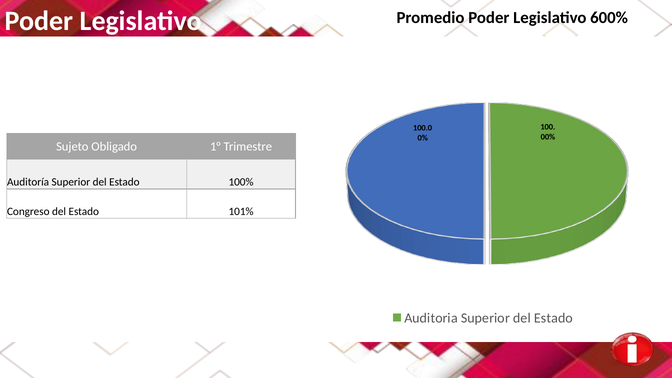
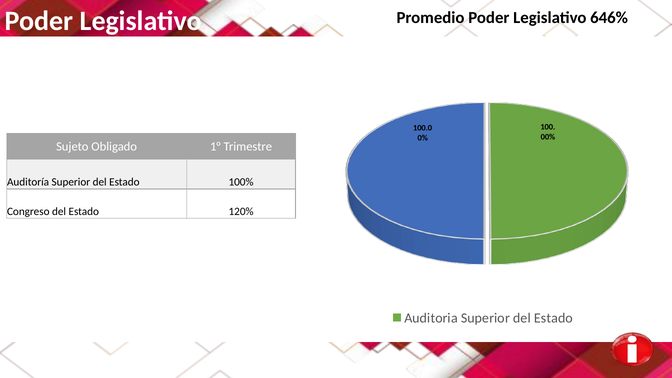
600%: 600% -> 646%
101%: 101% -> 120%
